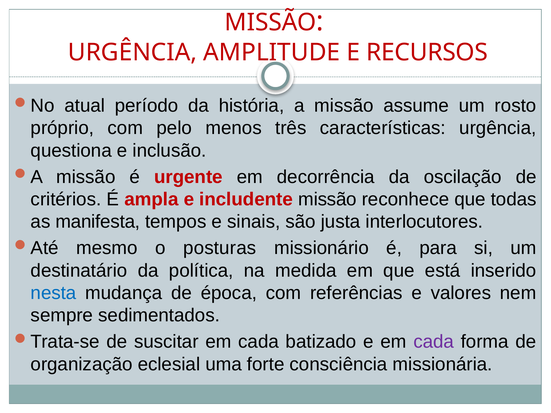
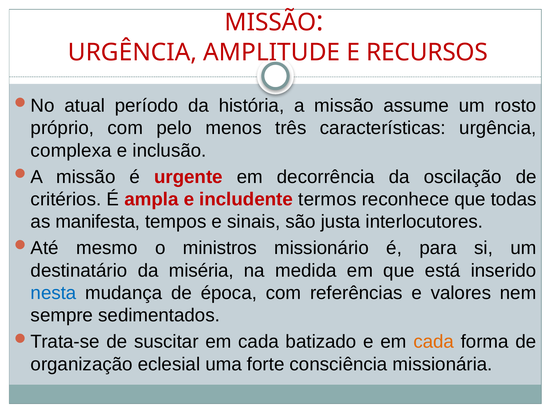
questiona: questiona -> complexa
includente missão: missão -> termos
posturas: posturas -> ministros
política: política -> miséria
cada at (434, 342) colour: purple -> orange
